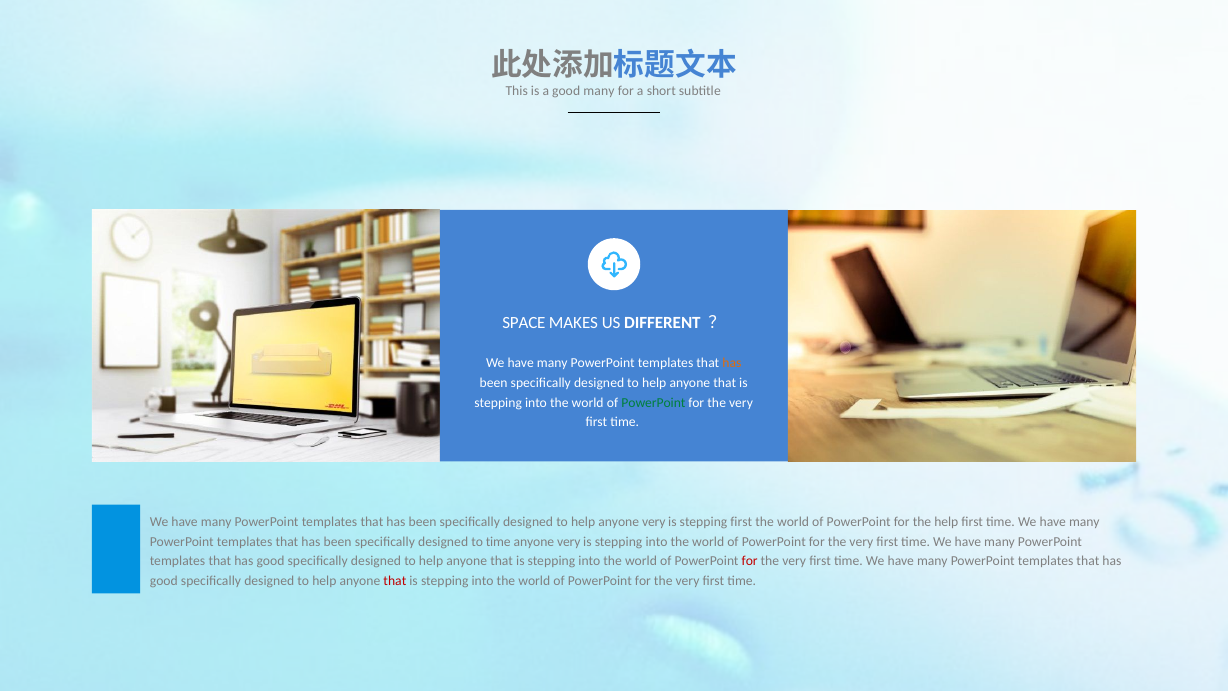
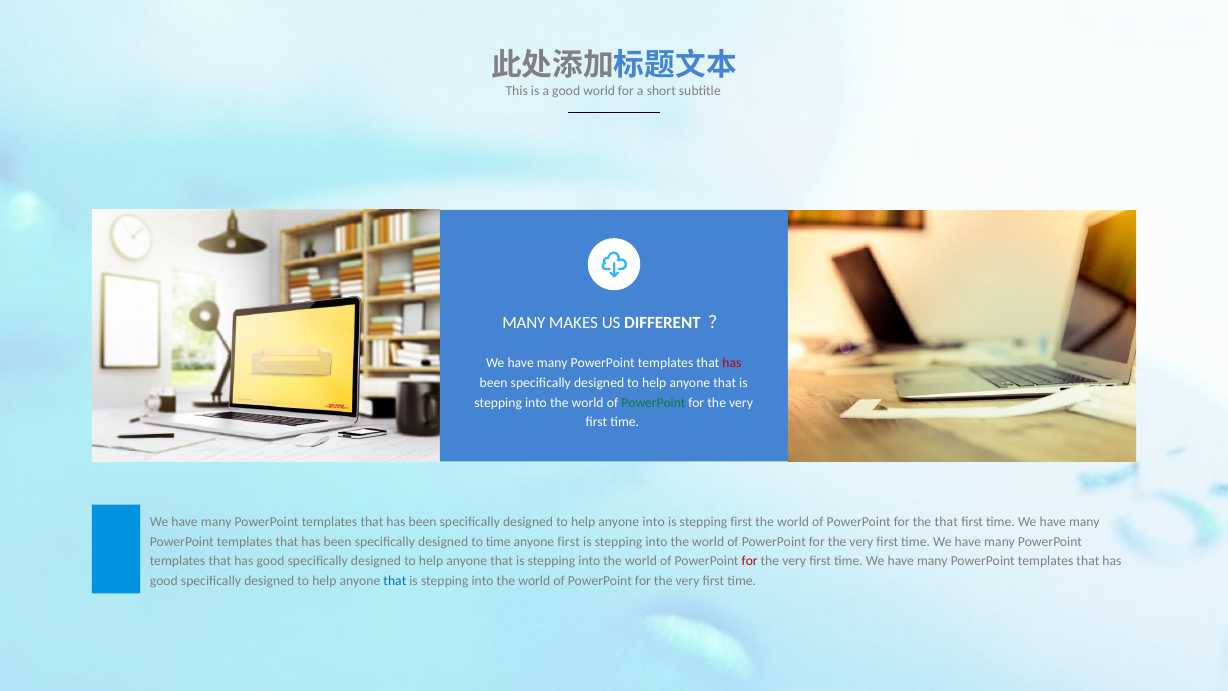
good many: many -> world
SPACE at (524, 322): SPACE -> MANY
has at (732, 363) colour: orange -> red
help anyone very: very -> into
the help: help -> that
very at (569, 542): very -> first
that at (395, 581) colour: red -> blue
